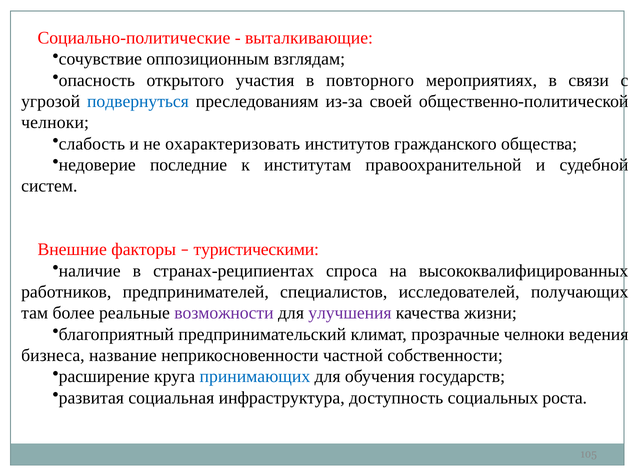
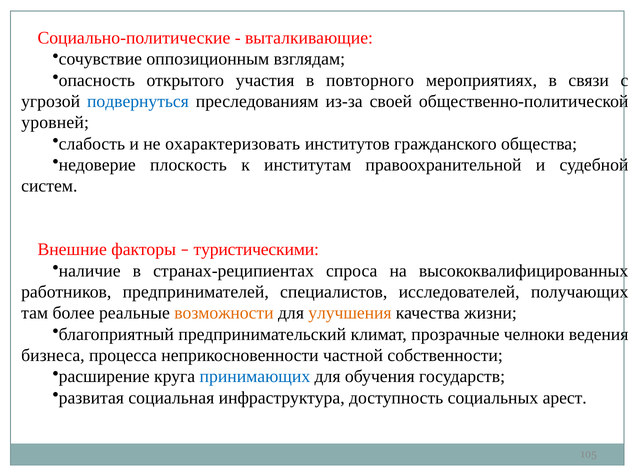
челноки at (55, 123): челноки -> уровней
последние: последние -> плоскость
возможности colour: purple -> orange
улучшения colour: purple -> orange
название: название -> процесса
роста: роста -> арест
